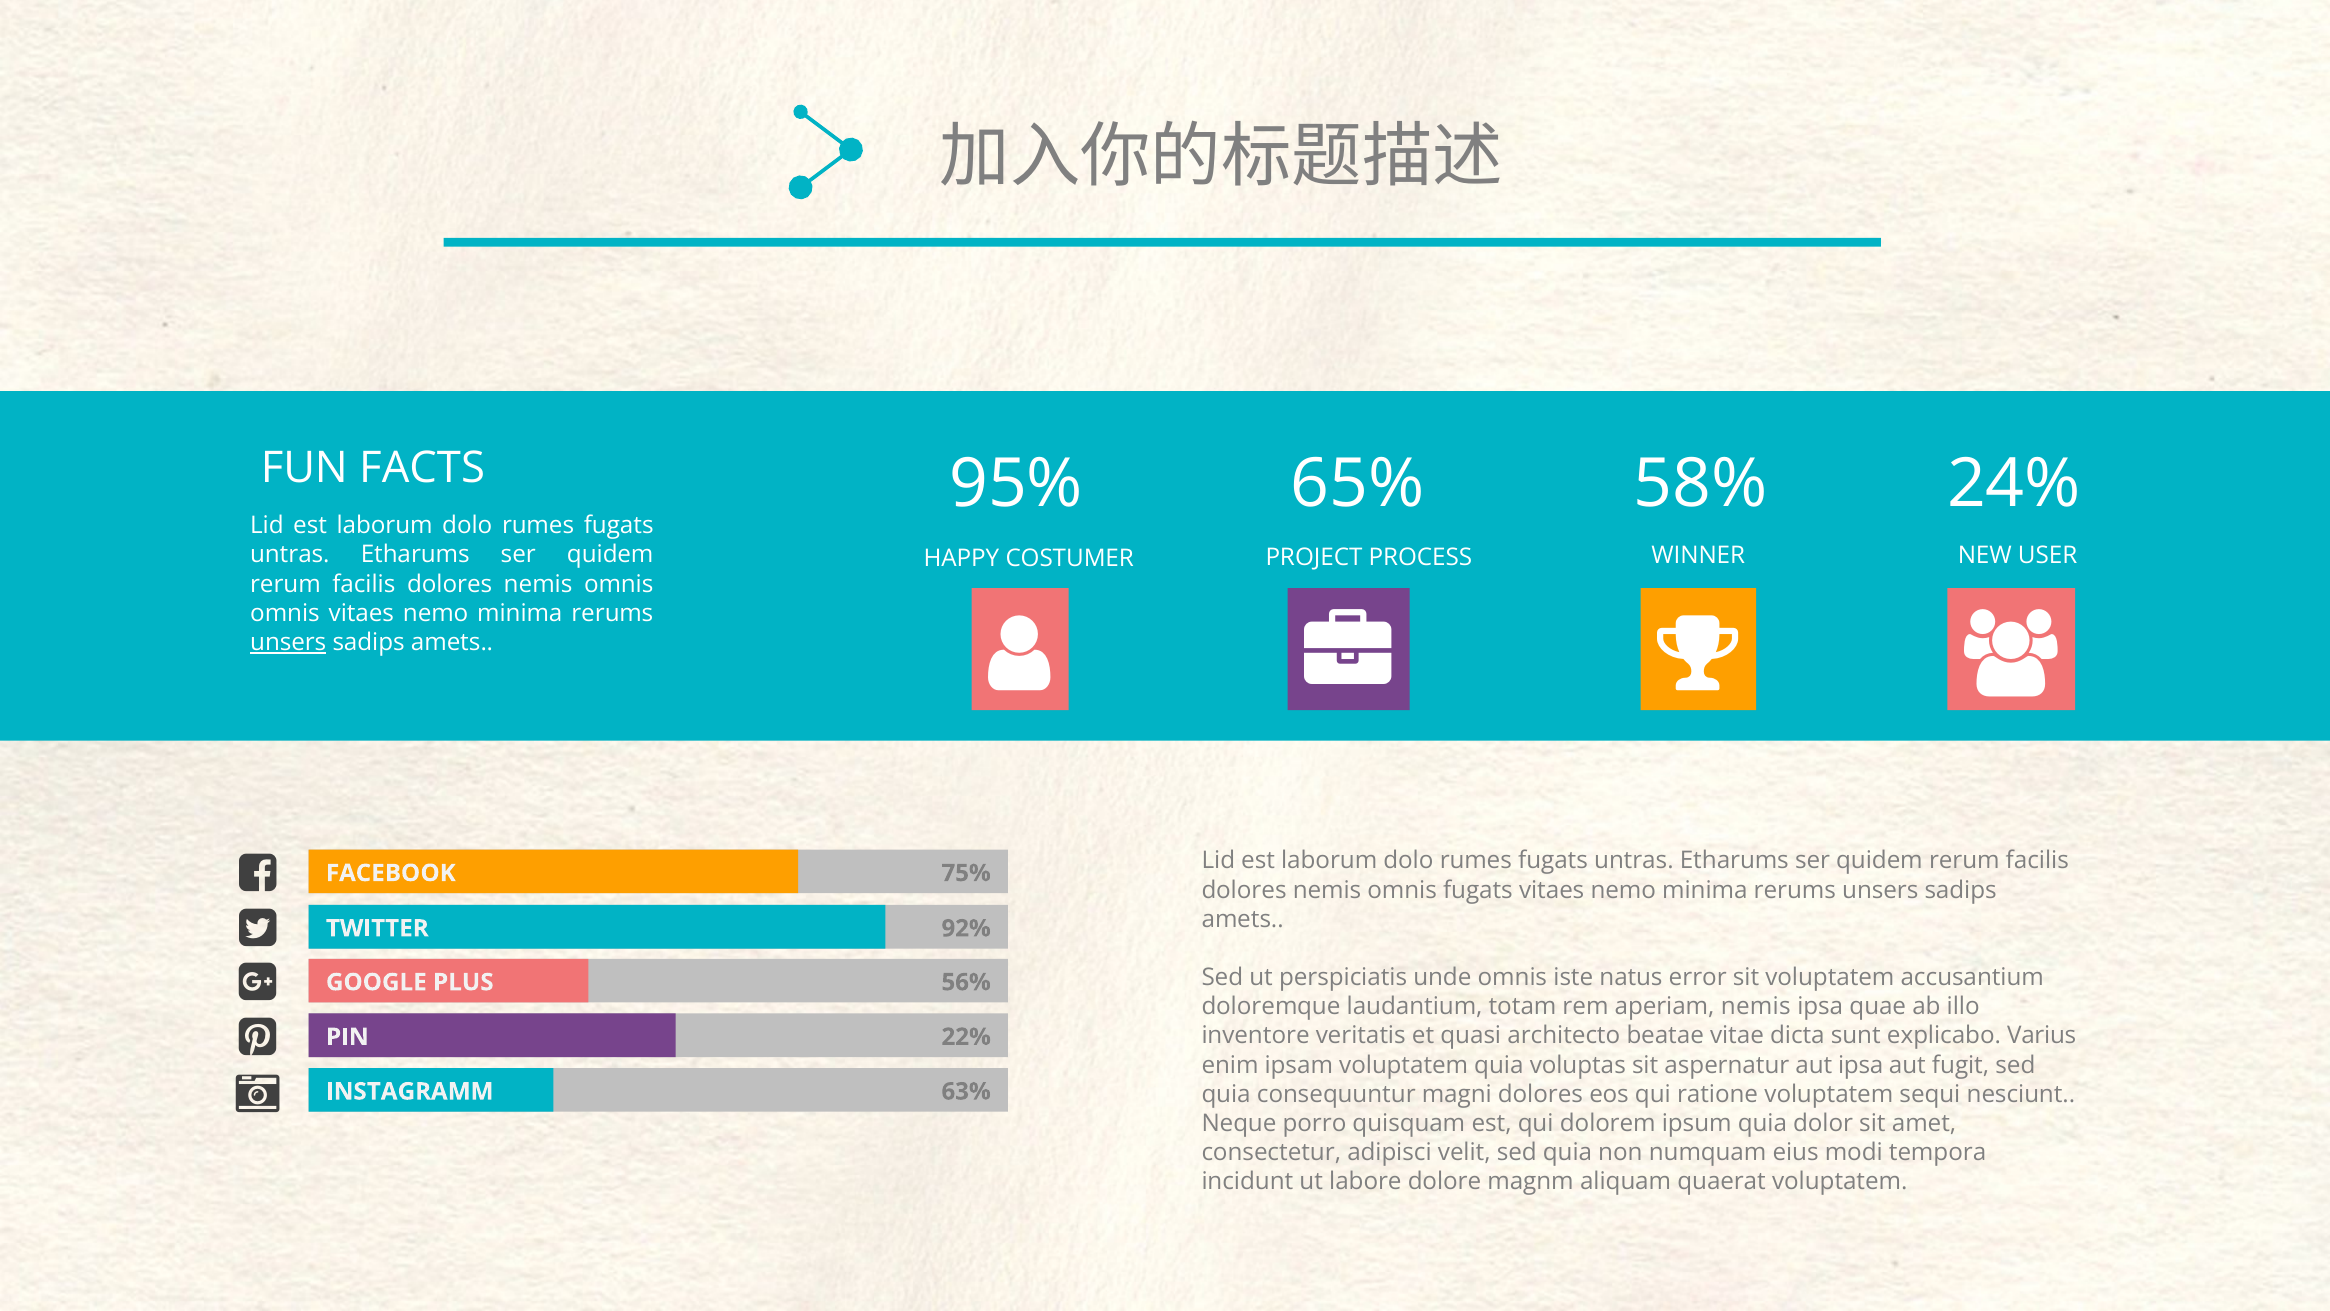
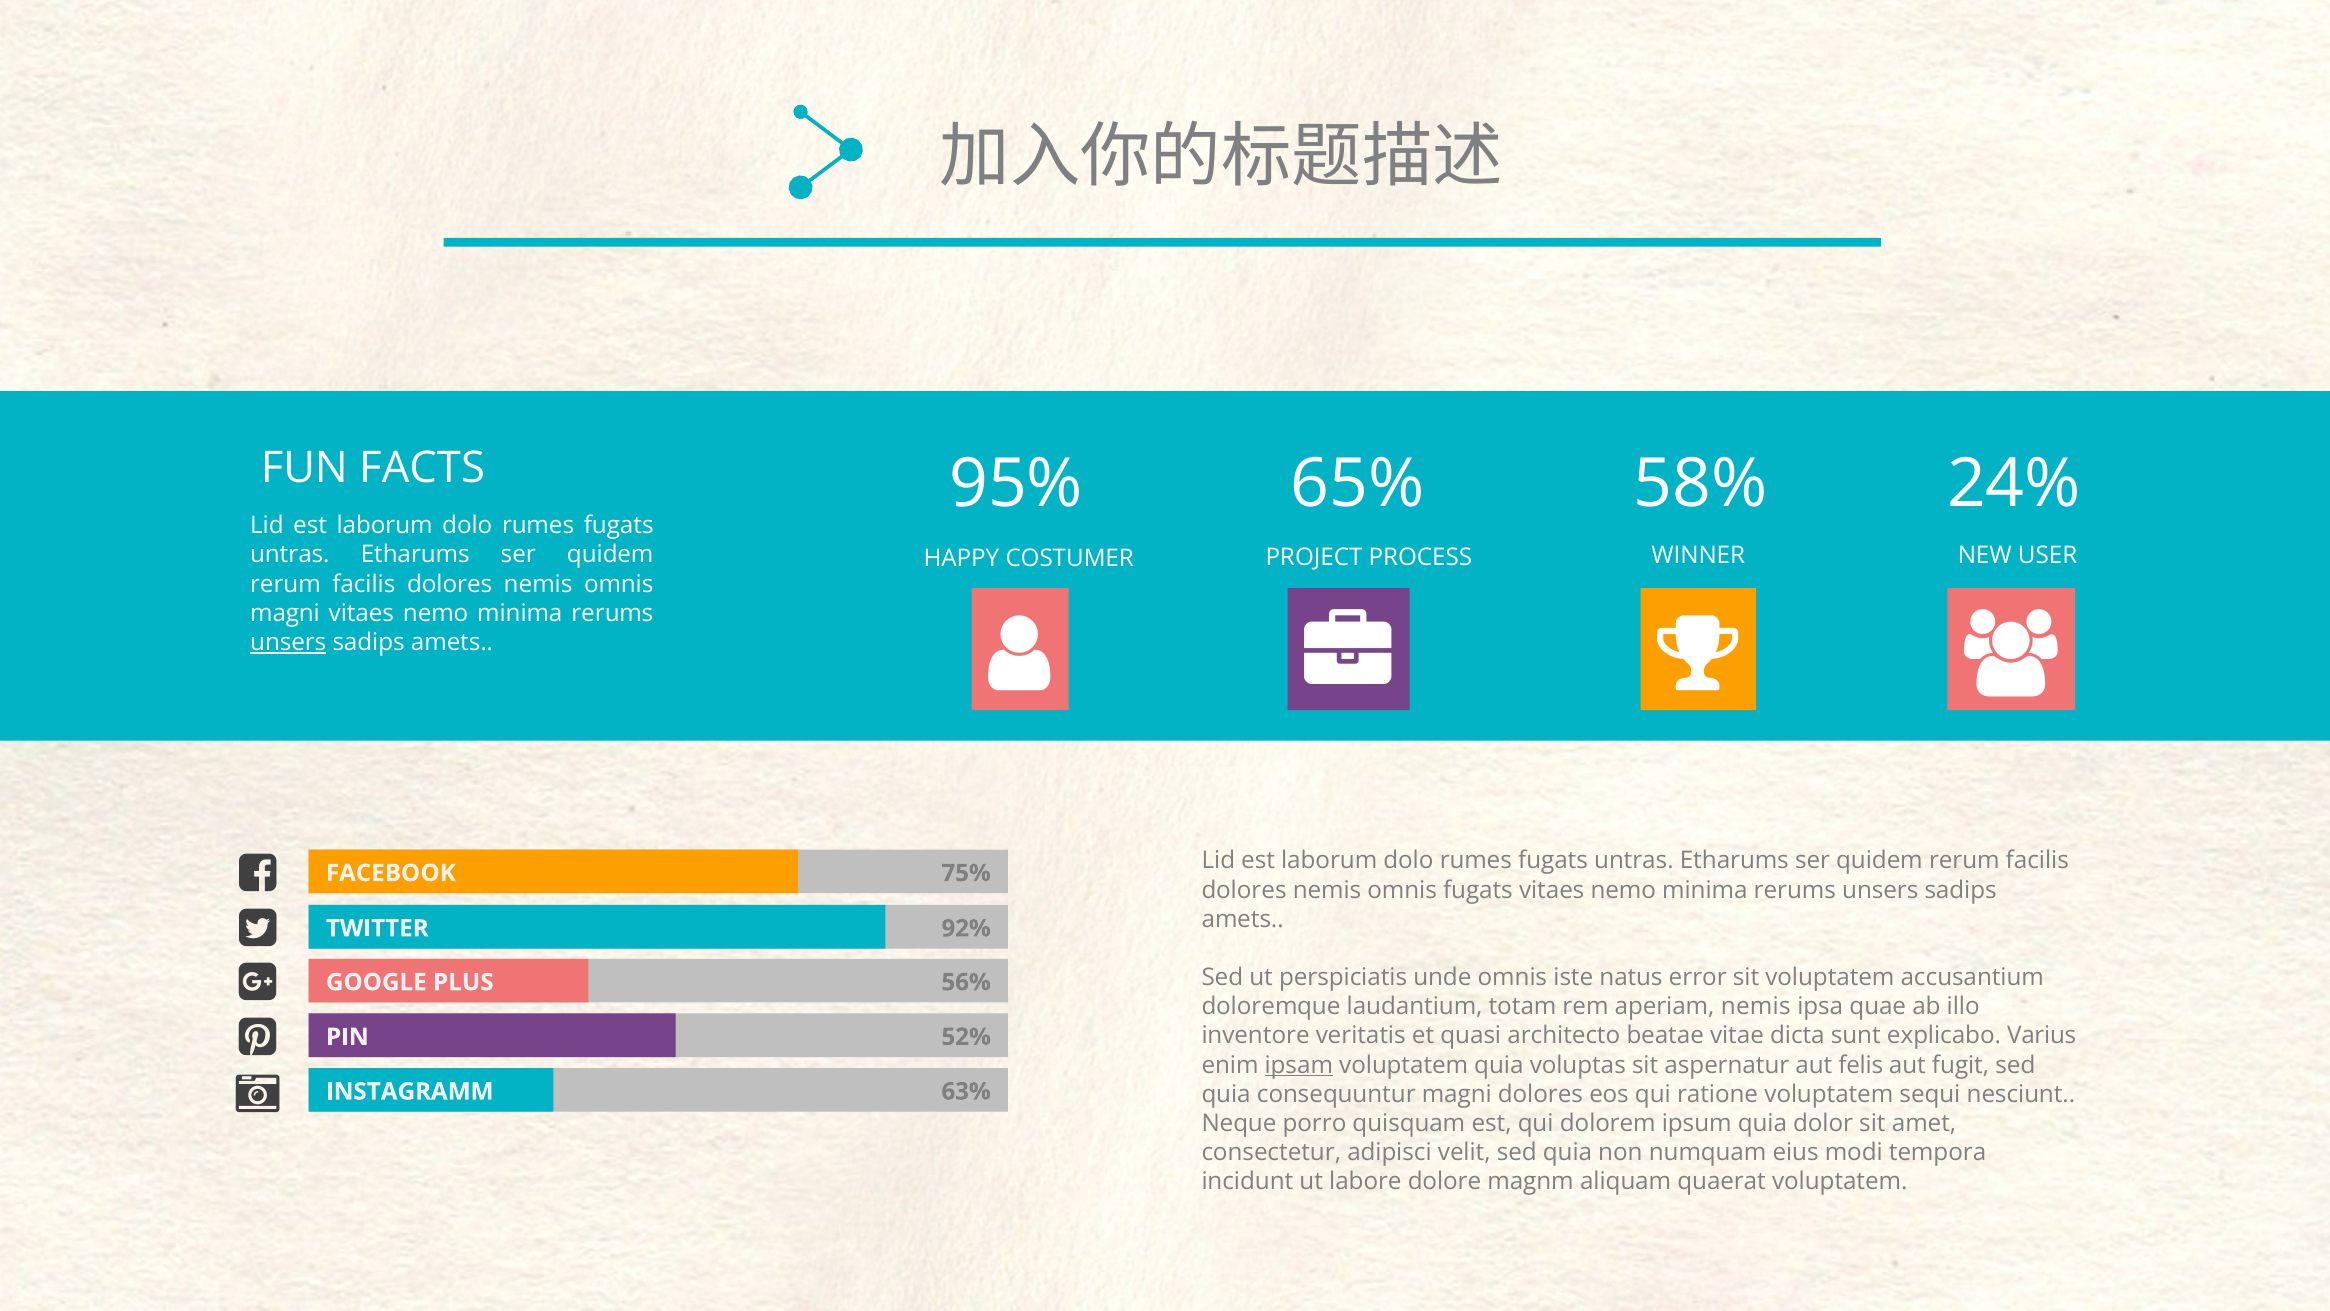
omnis at (285, 613): omnis -> magni
22%: 22% -> 52%
ipsam underline: none -> present
aut ipsa: ipsa -> felis
